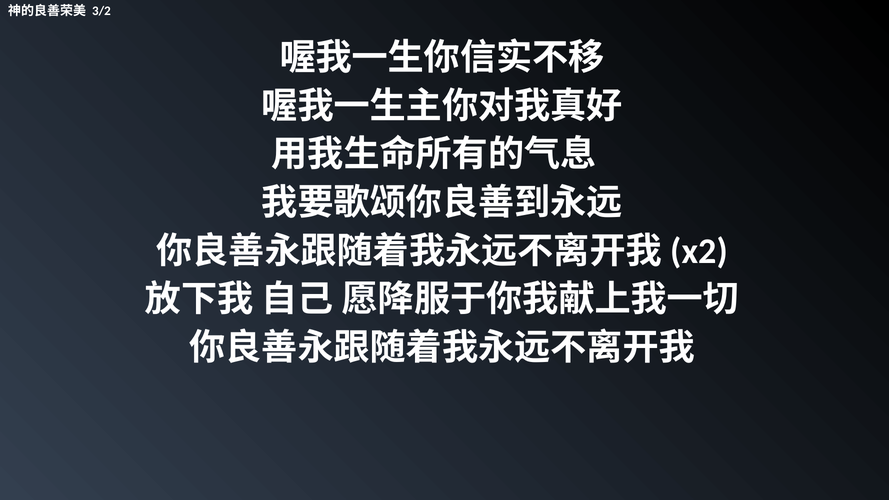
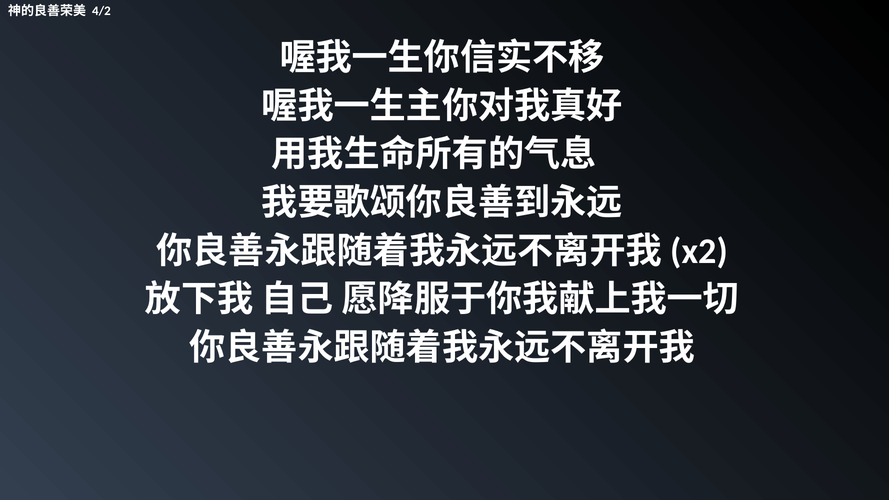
3/2: 3/2 -> 4/2
